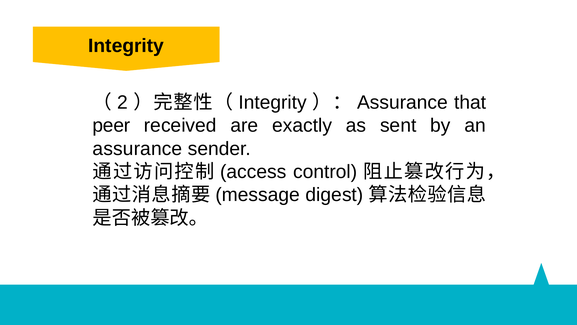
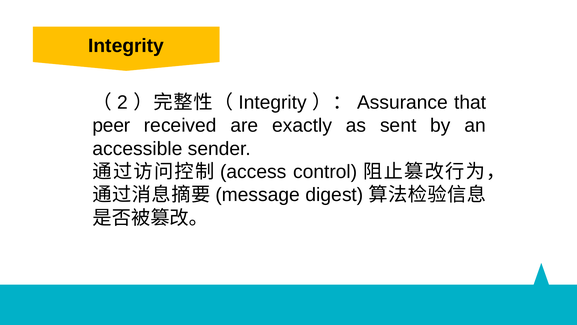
assurance at (137, 148): assurance -> accessible
